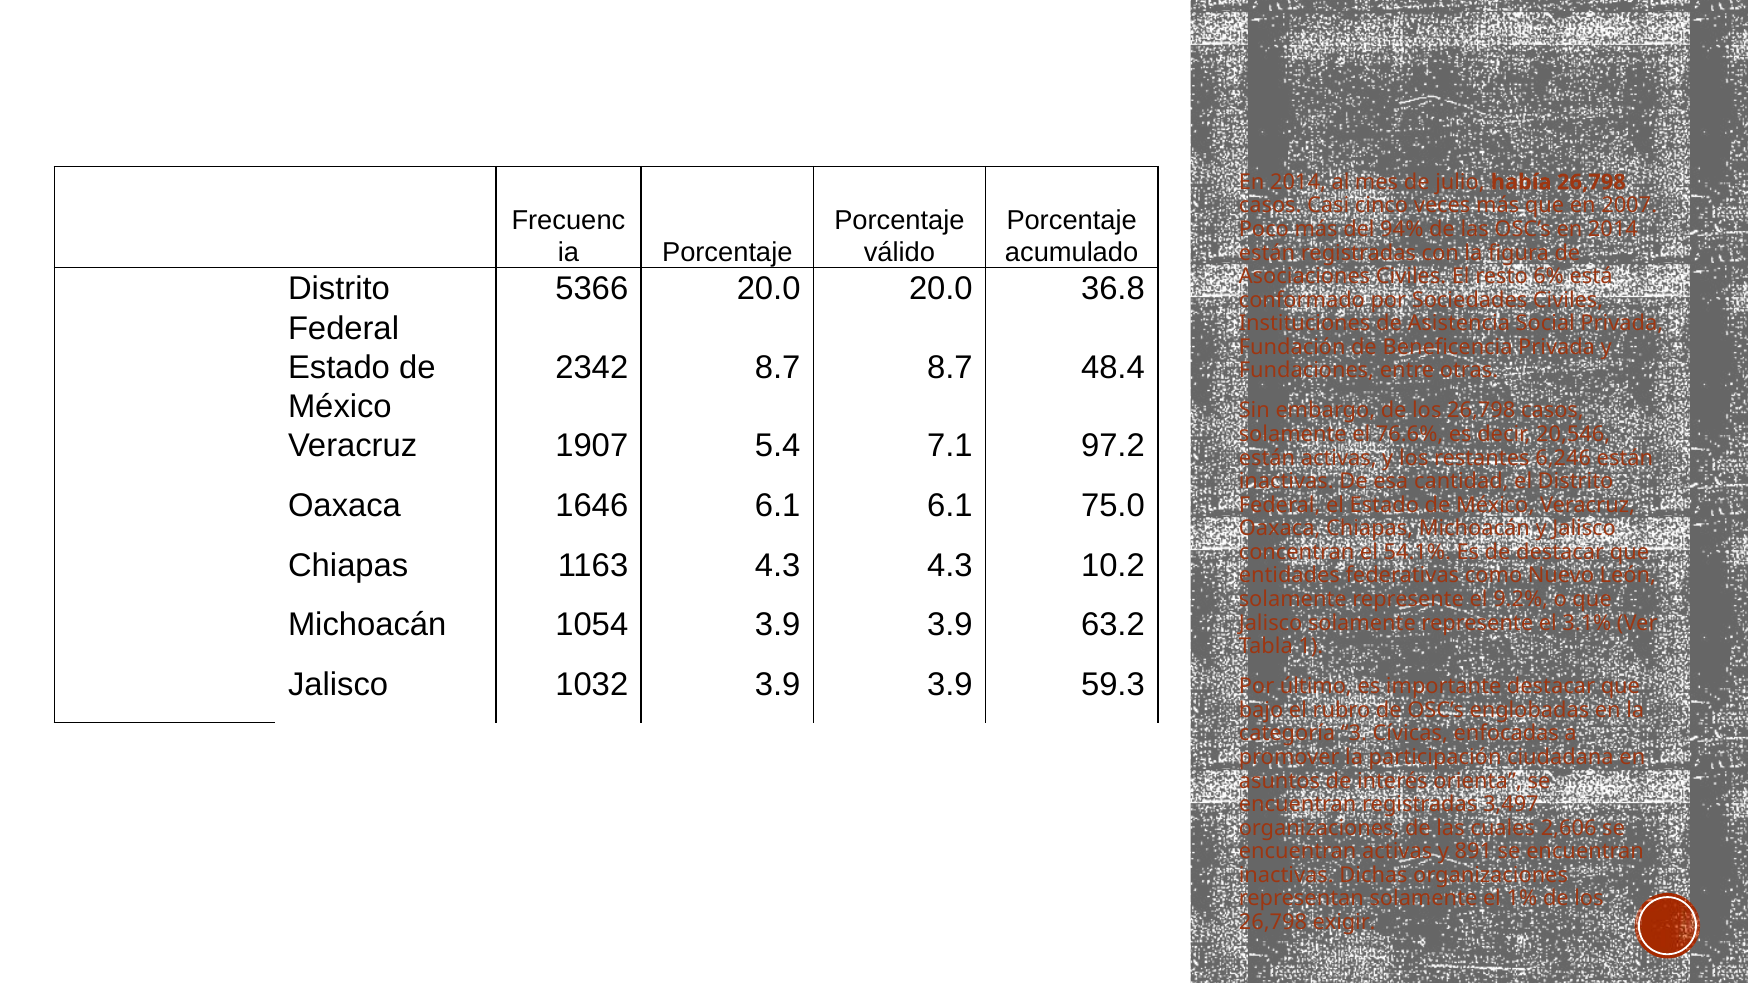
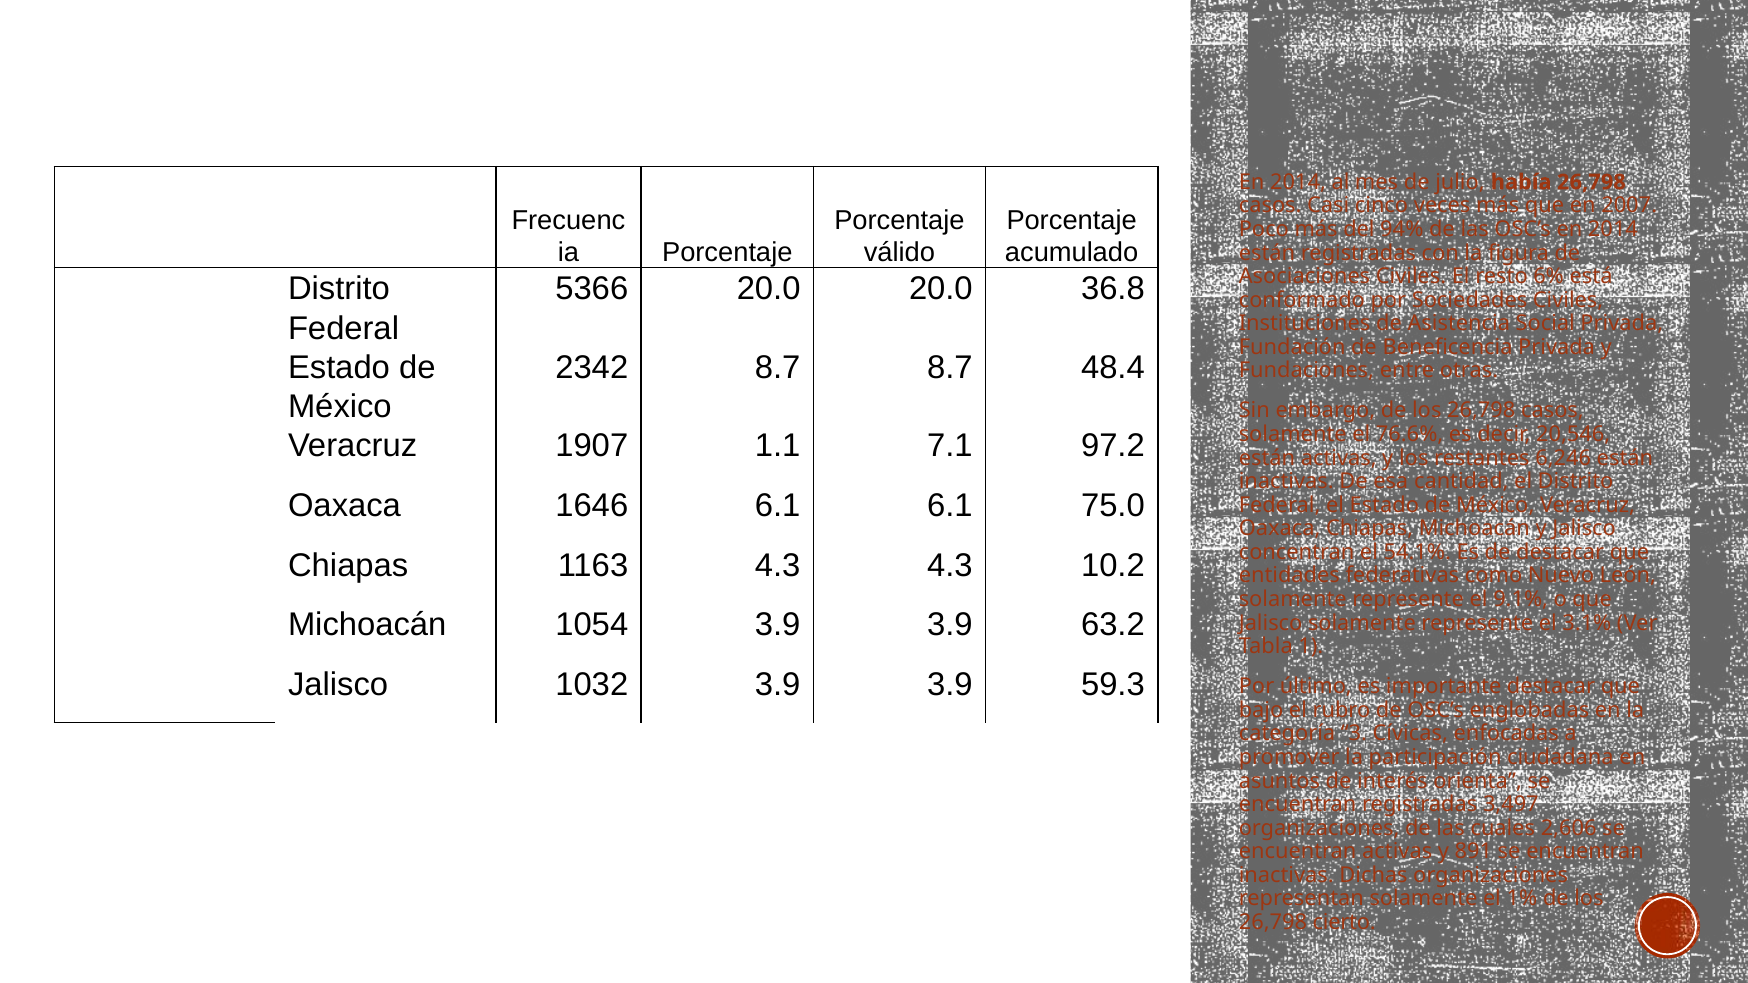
5.4: 5.4 -> 1.1
9.2%: 9.2% -> 9.1%
exigir: exigir -> cierto
